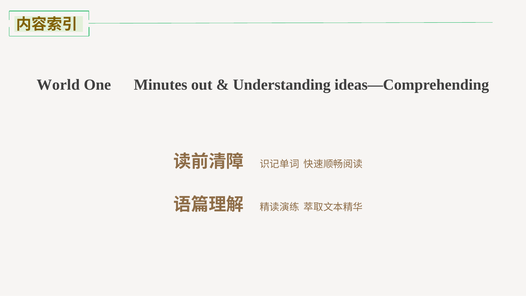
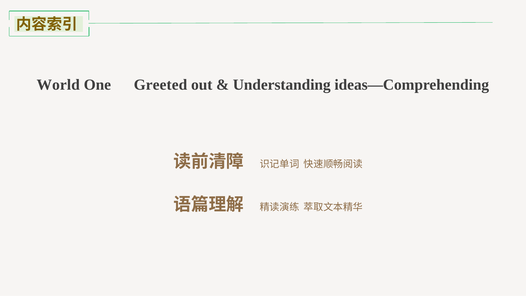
Minutes: Minutes -> Greeted
